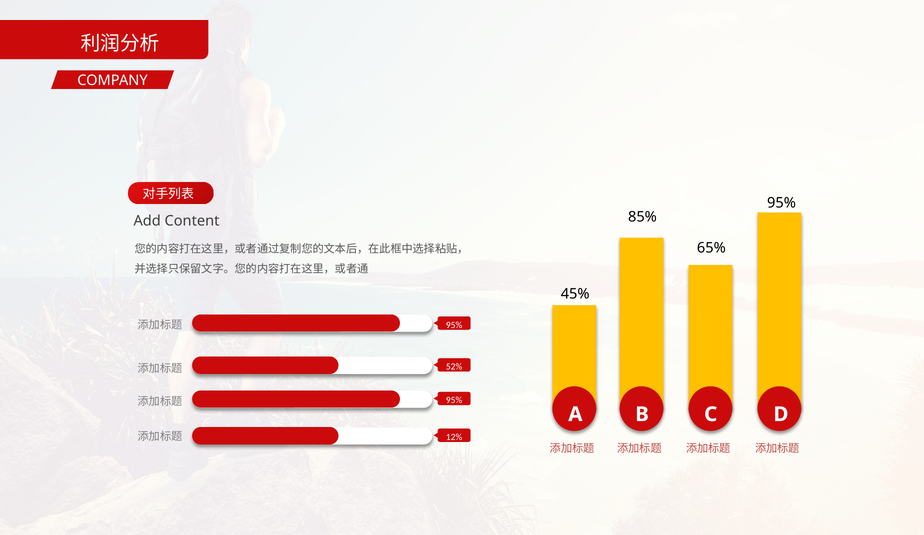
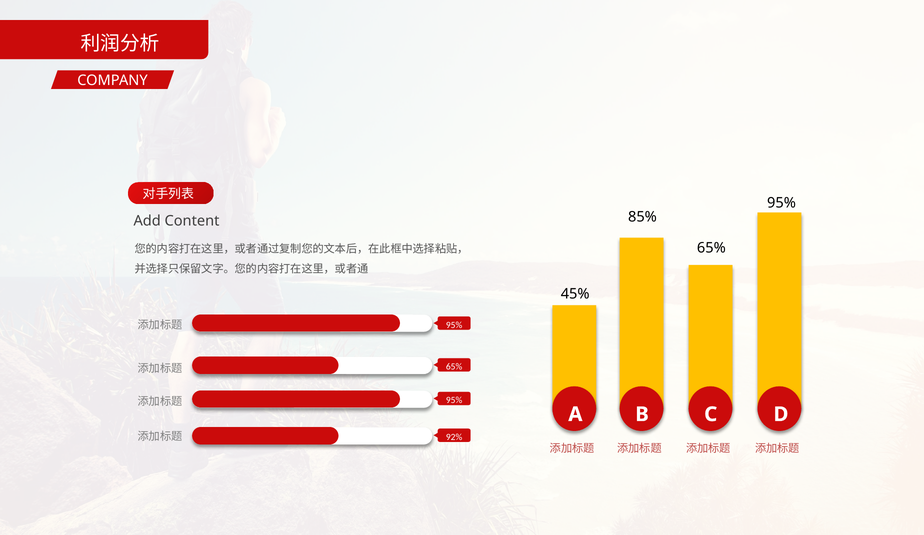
52% at (454, 367): 52% -> 65%
12%: 12% -> 92%
